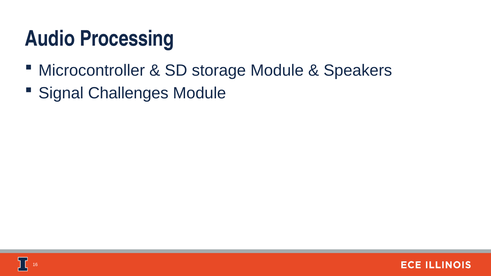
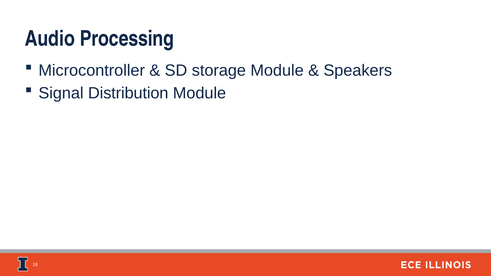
Challenges: Challenges -> Distribution
